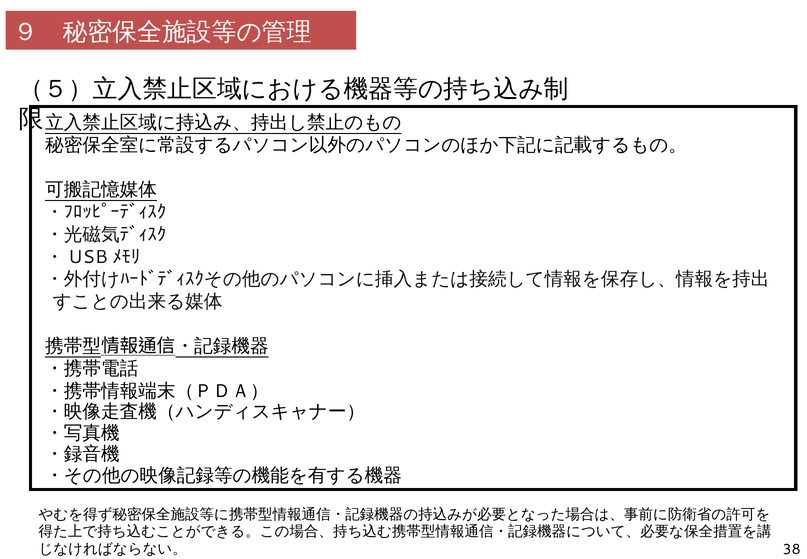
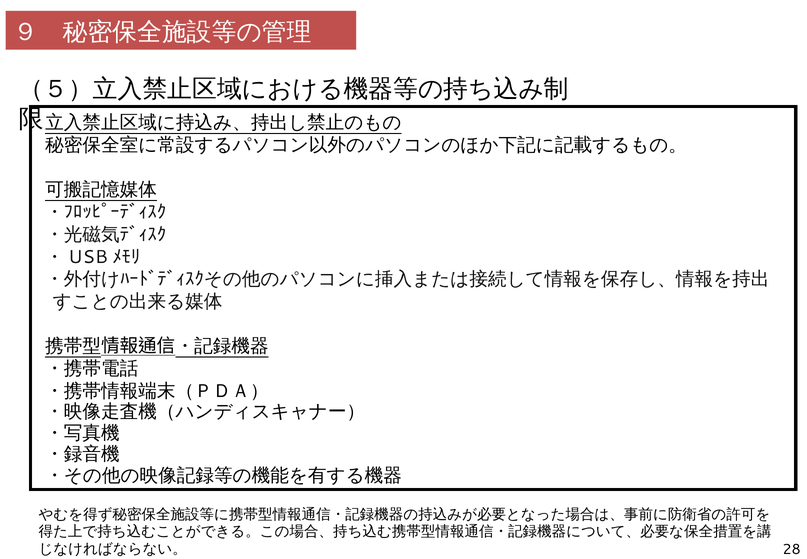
38: 38 -> 28
